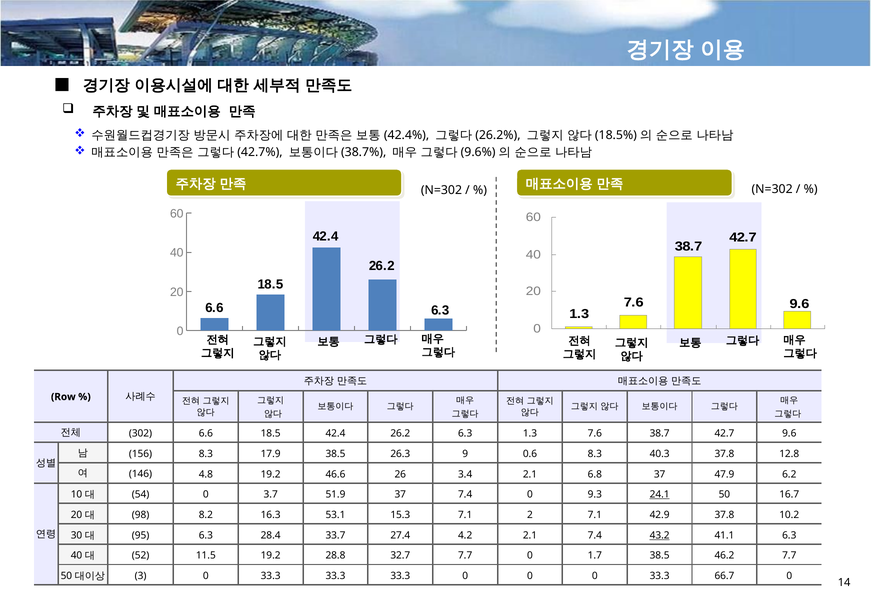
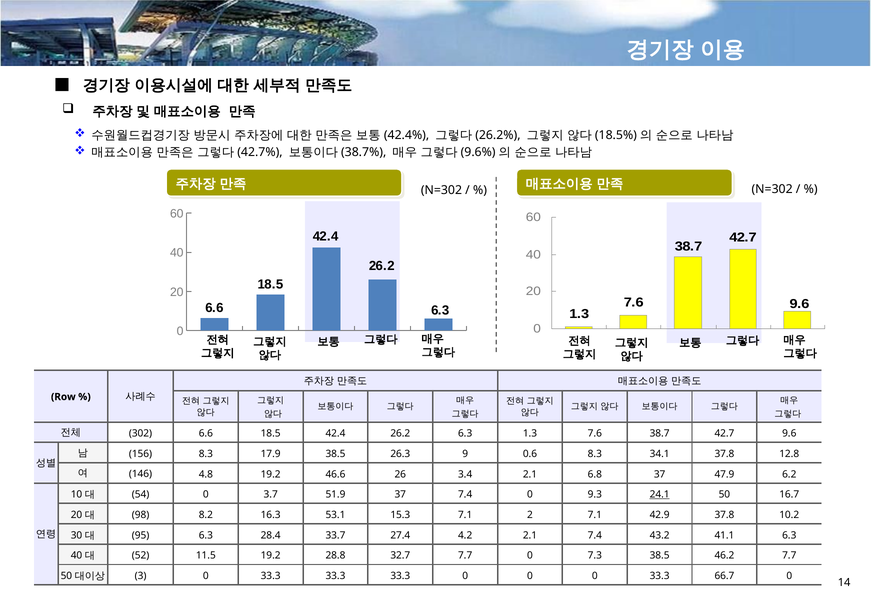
40.3: 40.3 -> 34.1
43.2 underline: present -> none
1.7: 1.7 -> 7.3
